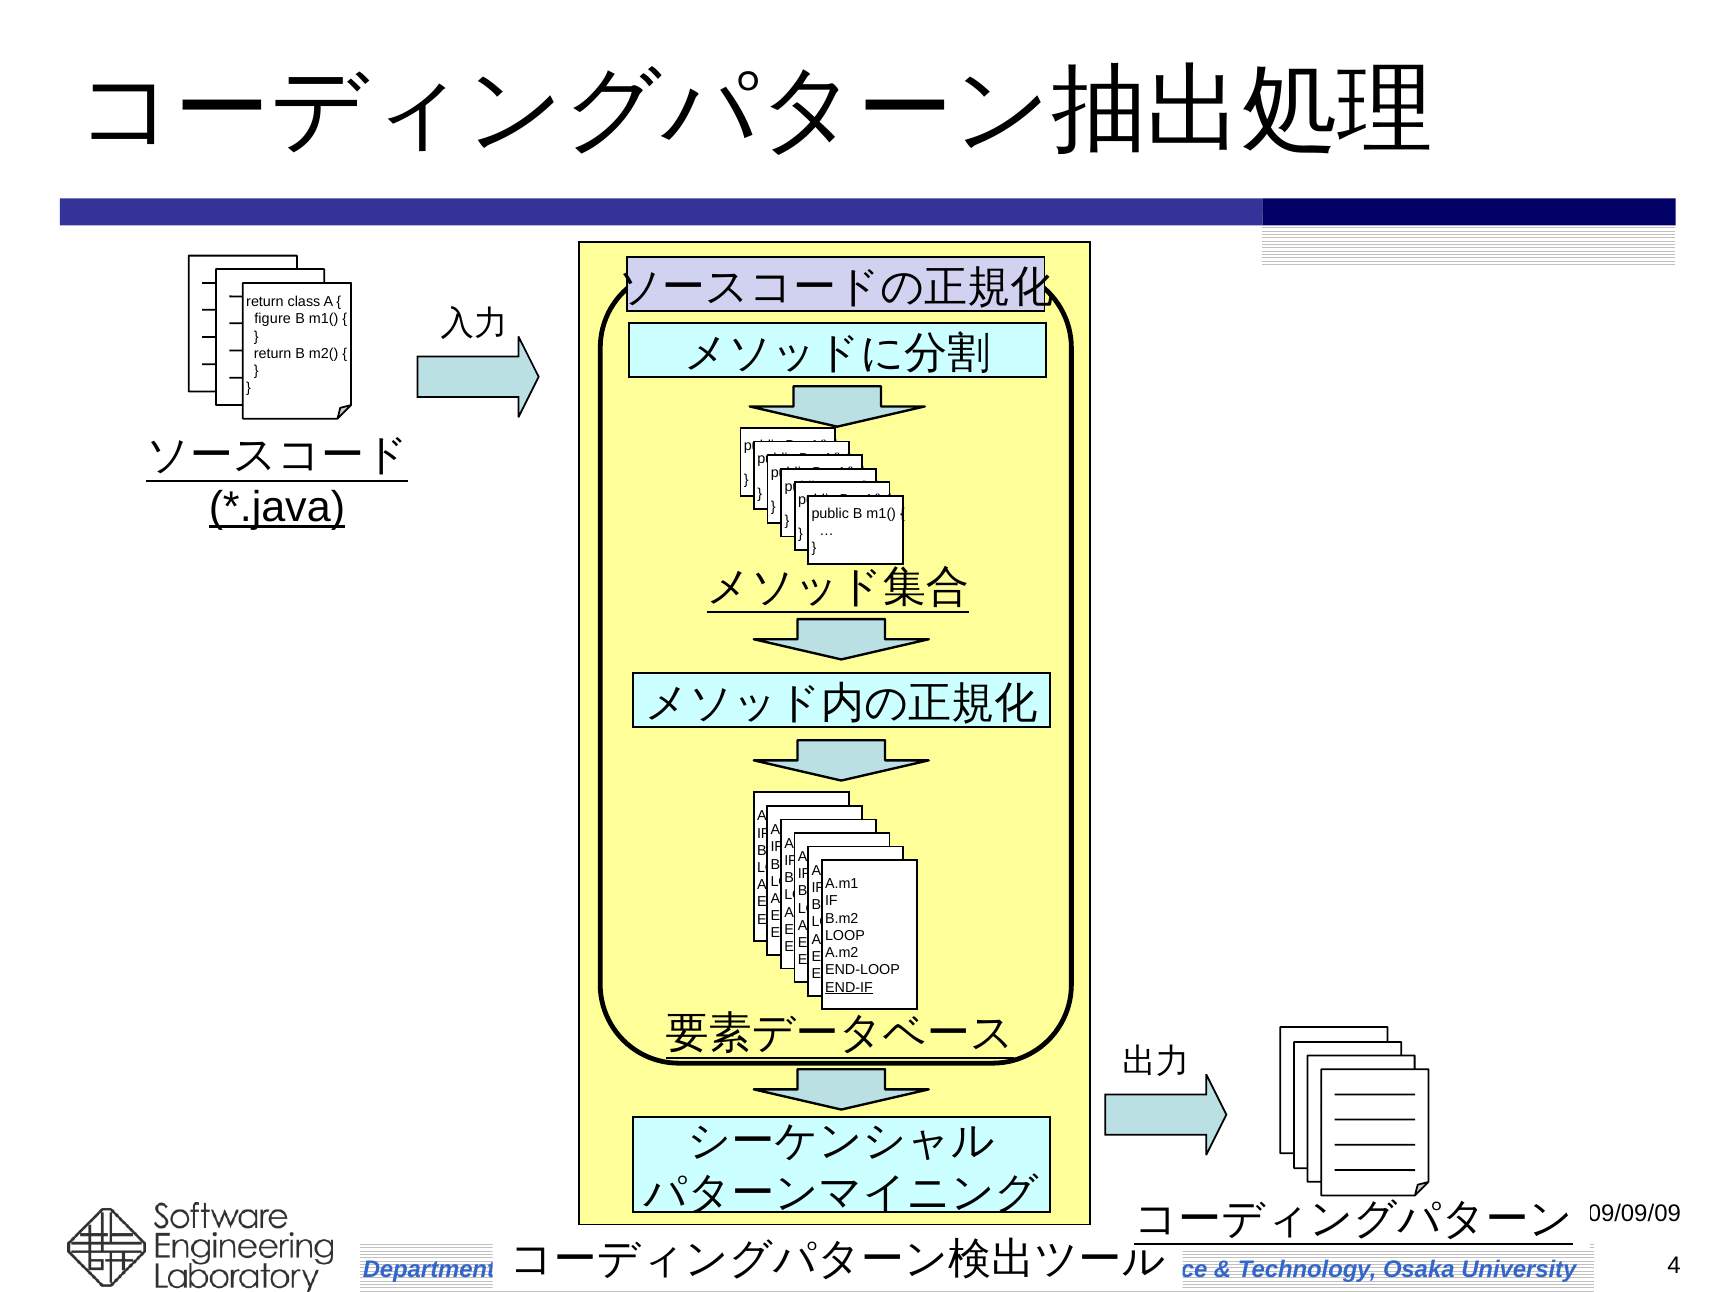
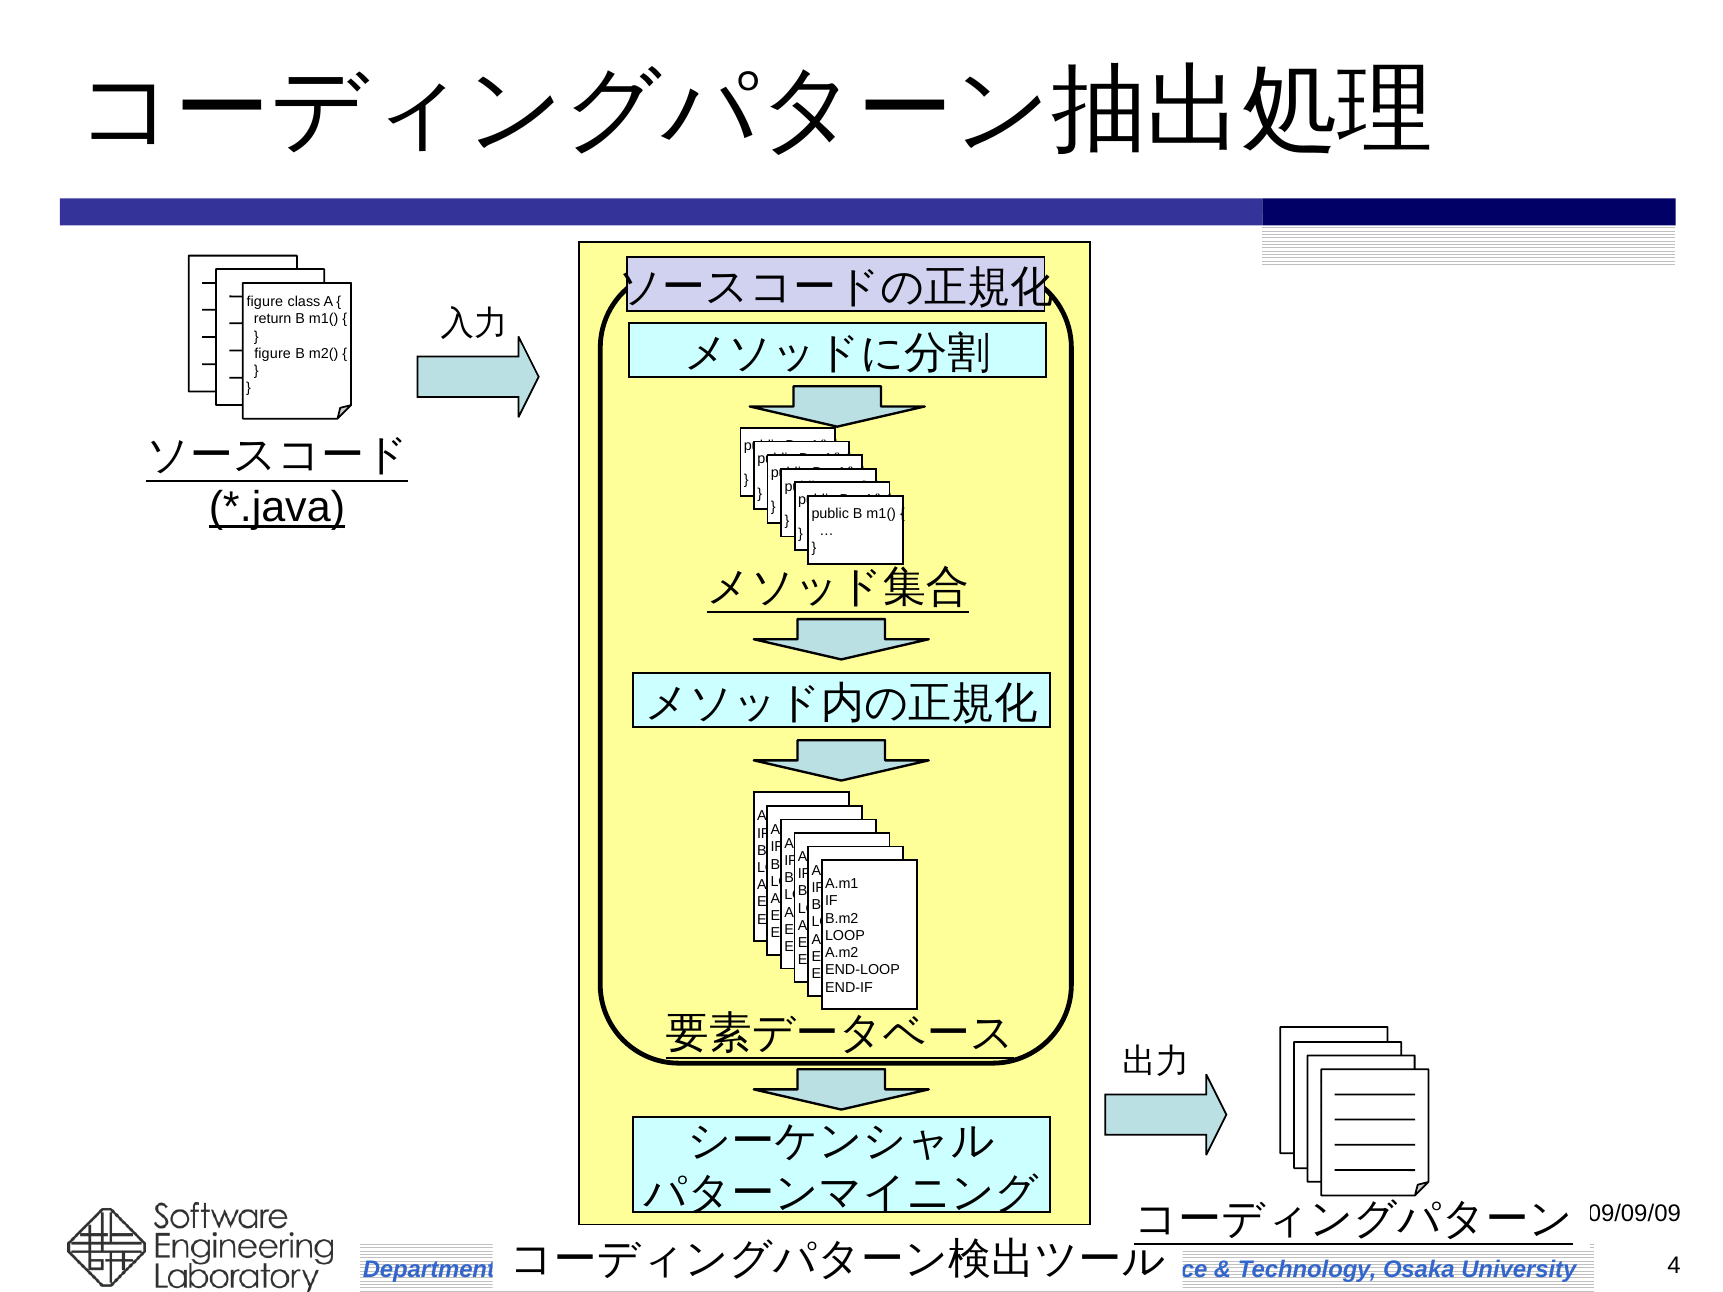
return at (265, 302): return -> figure
figure: figure -> return
return at (273, 354): return -> figure
END-IF at (849, 988) underline: present -> none
